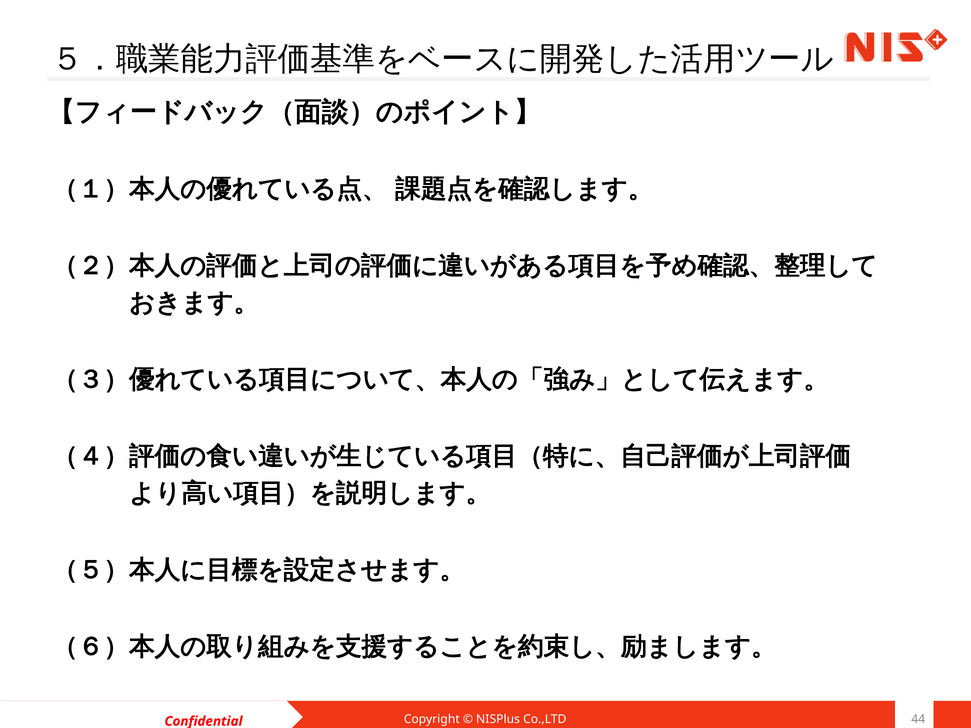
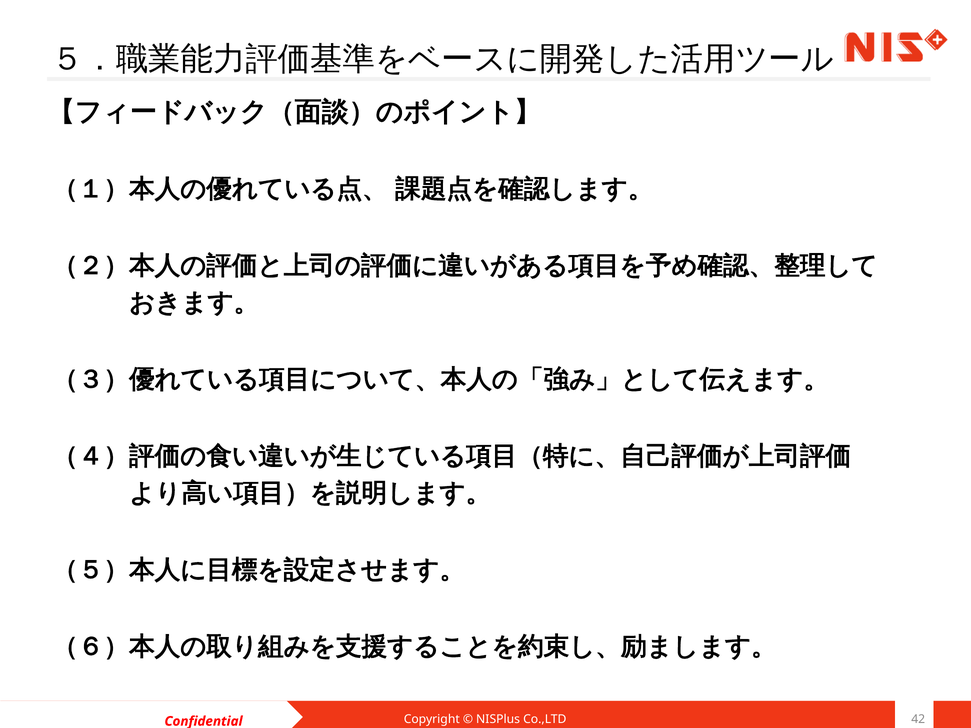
44: 44 -> 42
